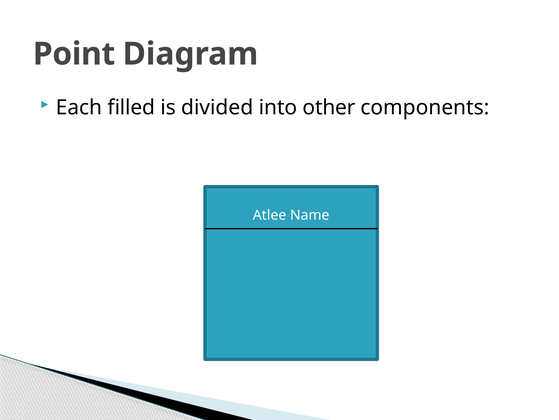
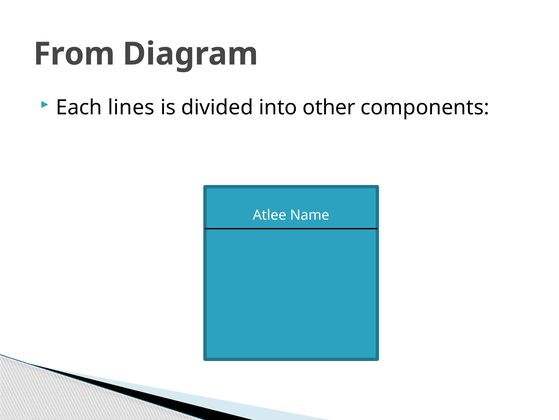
Point: Point -> From
filled: filled -> lines
